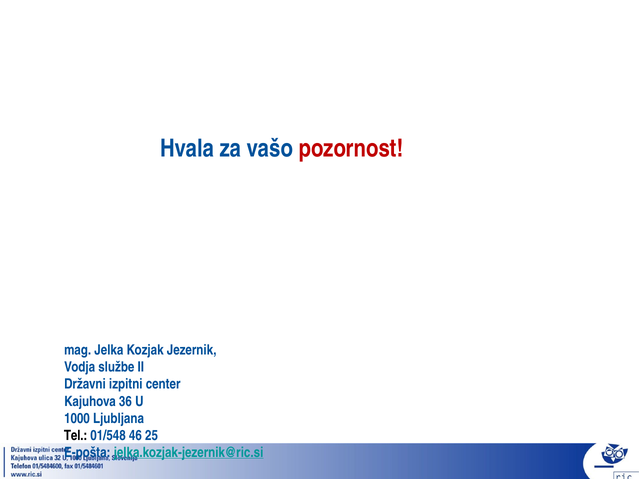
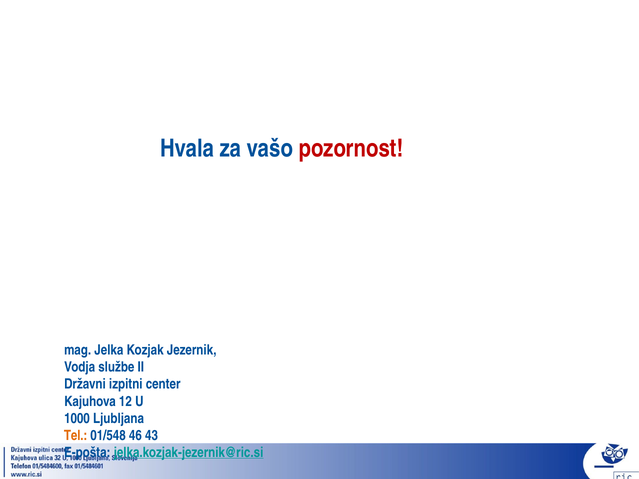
36: 36 -> 12
Tel colour: black -> orange
25: 25 -> 43
